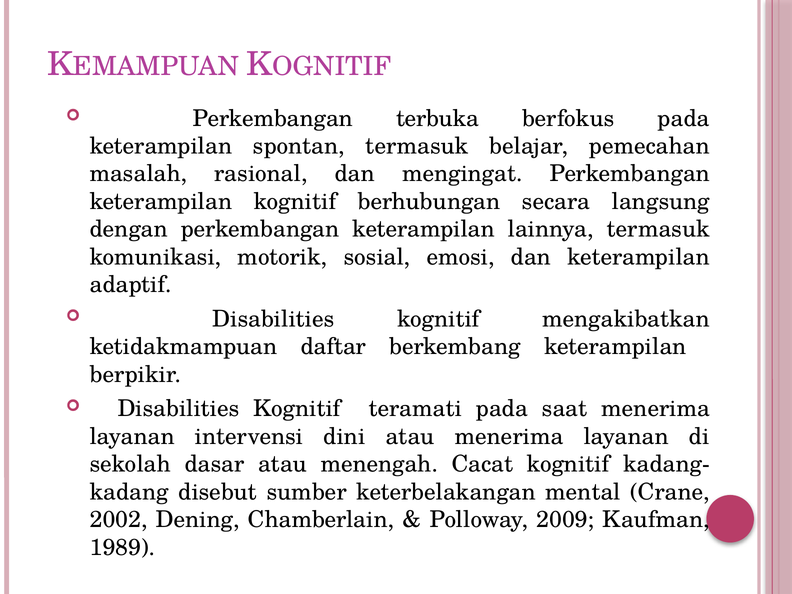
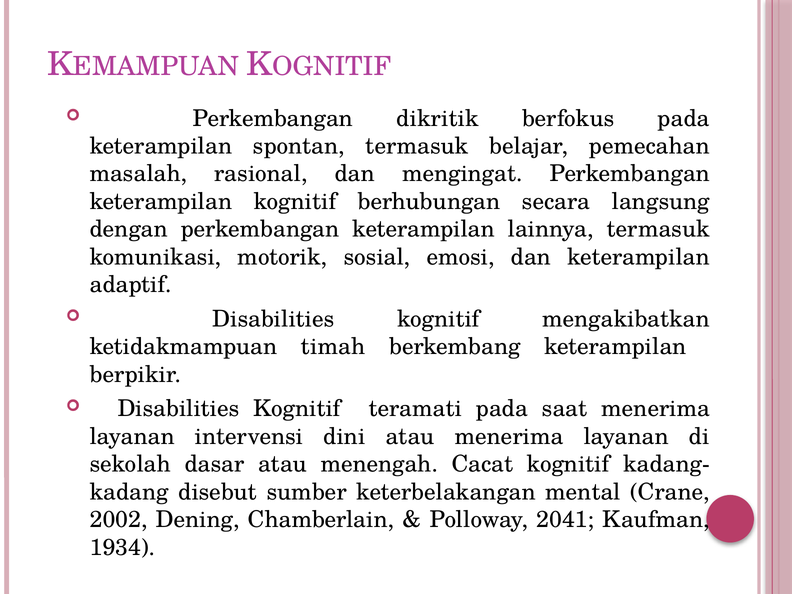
terbuka: terbuka -> dikritik
daftar: daftar -> timah
2009: 2009 -> 2041
1989: 1989 -> 1934
